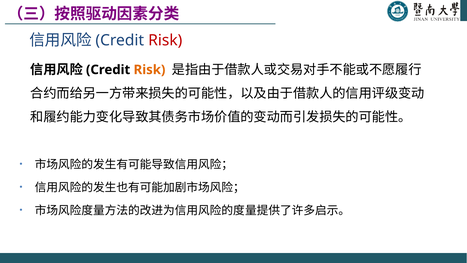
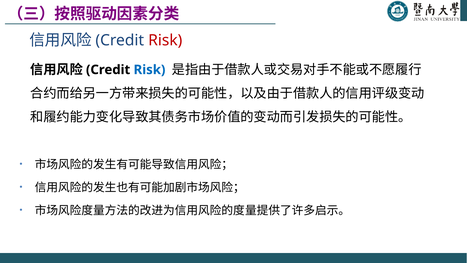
Risk at (149, 70) colour: orange -> blue
